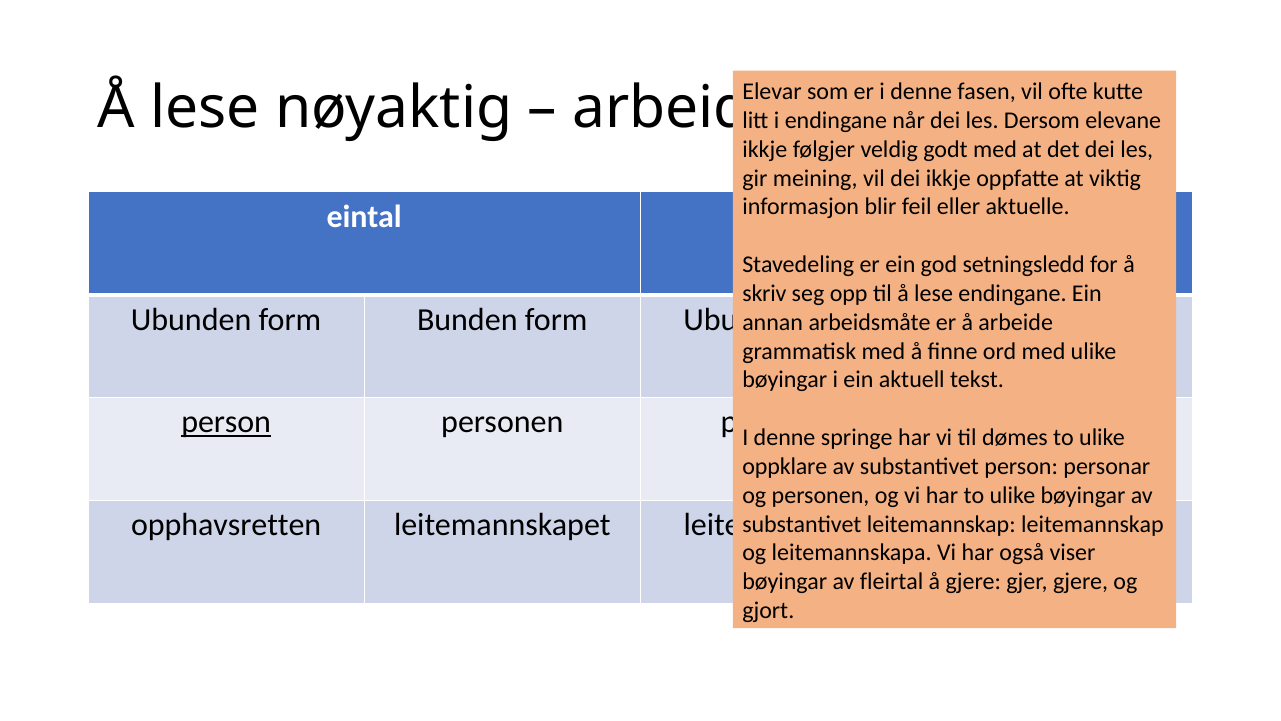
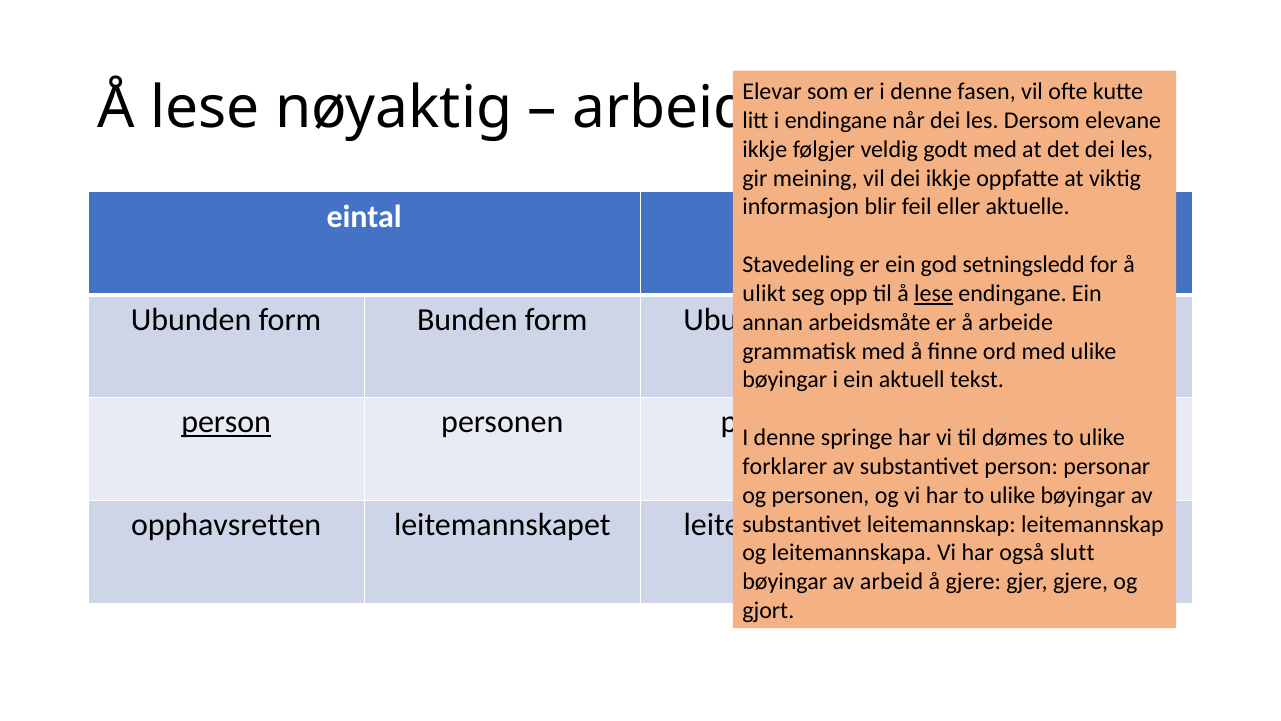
skriv: skriv -> ulikt
lese at (934, 293) underline: none -> present
oppklare: oppklare -> forklarer
viser: viser -> slutt
av fleirtal: fleirtal -> arbeid
